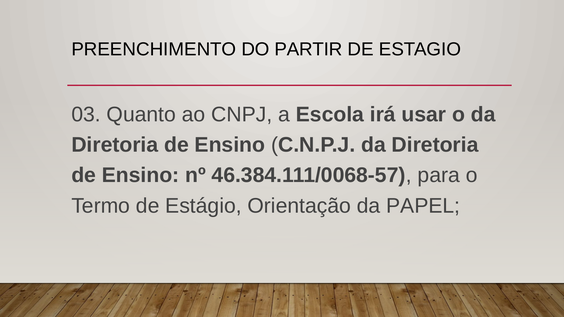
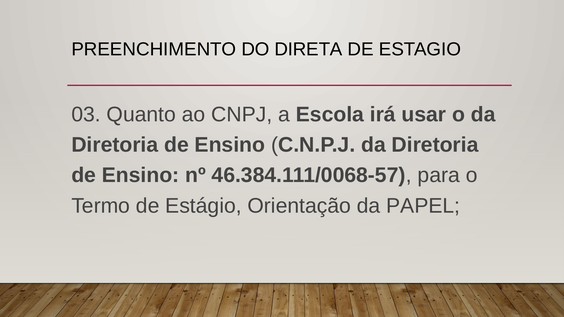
PARTIR: PARTIR -> DIRETA
